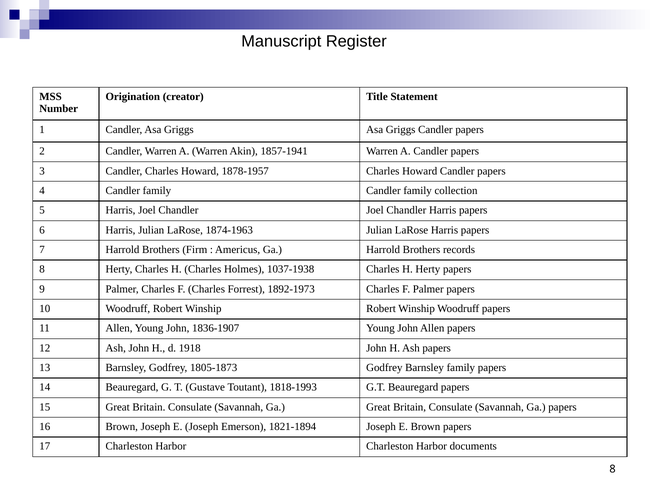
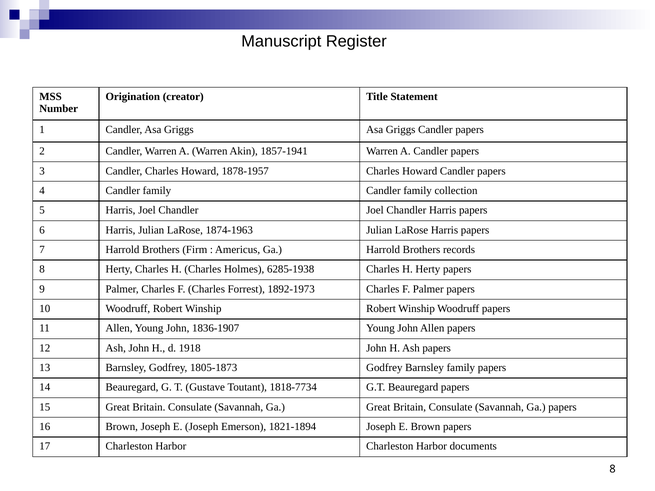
1037-1938: 1037-1938 -> 6285-1938
1818-1993: 1818-1993 -> 1818-7734
